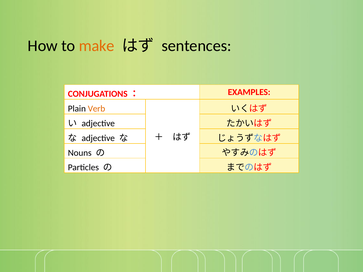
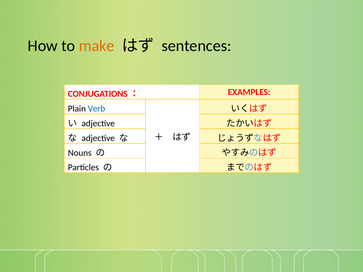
Verb colour: orange -> blue
